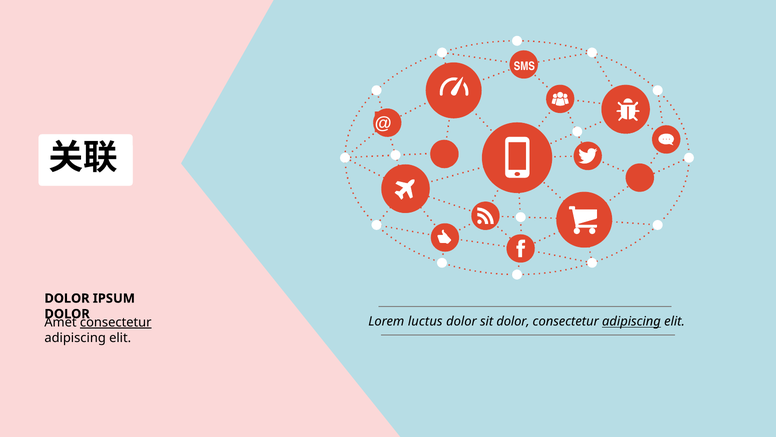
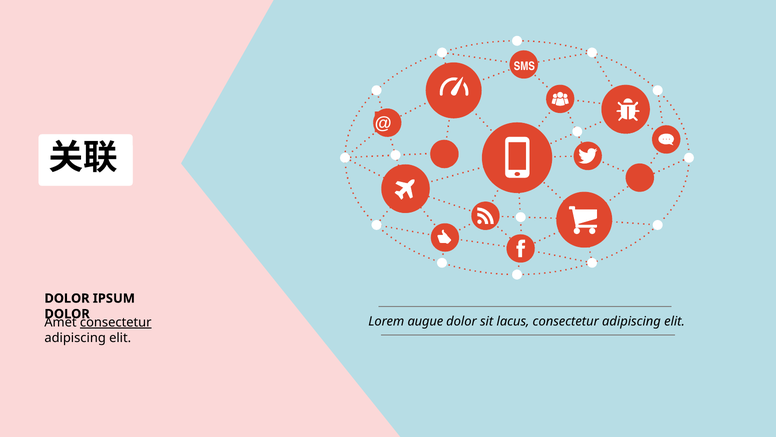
luctus: luctus -> augue
sit dolor: dolor -> lacus
adipiscing at (631, 321) underline: present -> none
